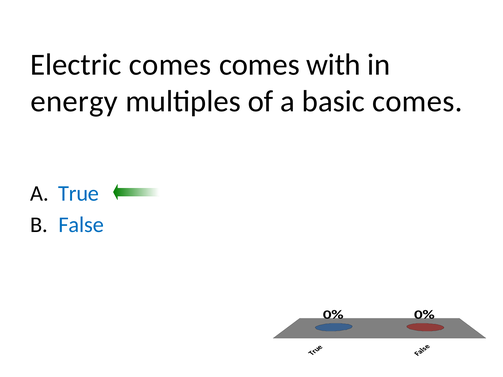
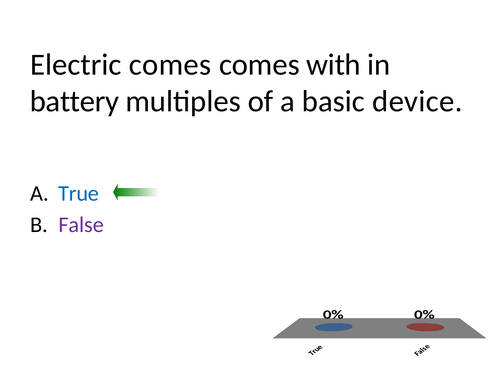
energy: energy -> battery
basic comes: comes -> device
False colour: blue -> purple
